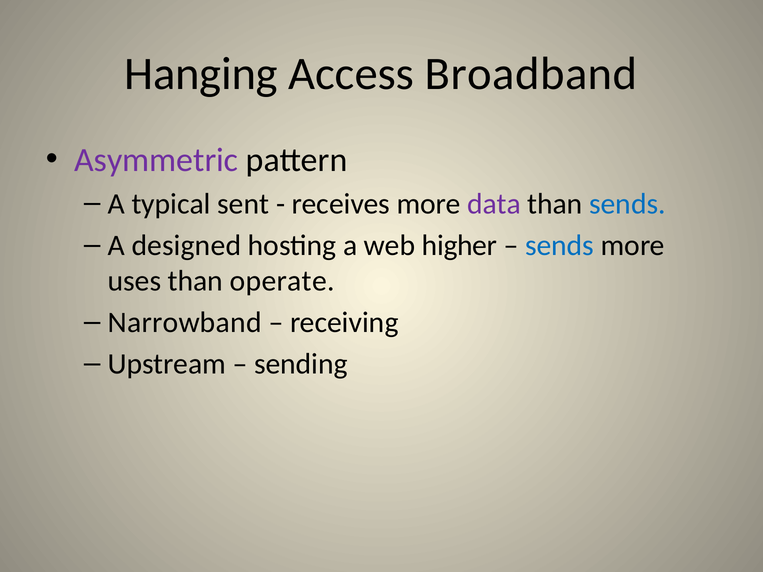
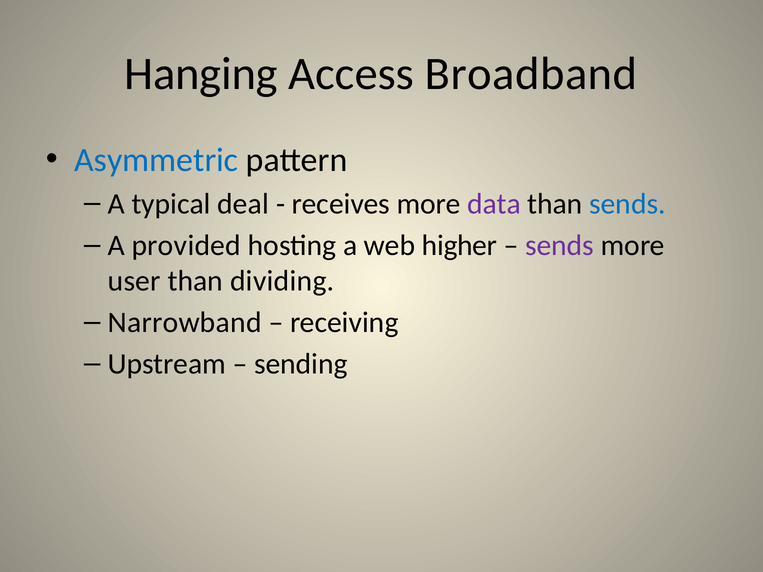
Asymmetric colour: purple -> blue
sent: sent -> deal
designed: designed -> provided
sends at (560, 245) colour: blue -> purple
uses: uses -> user
operate: operate -> dividing
